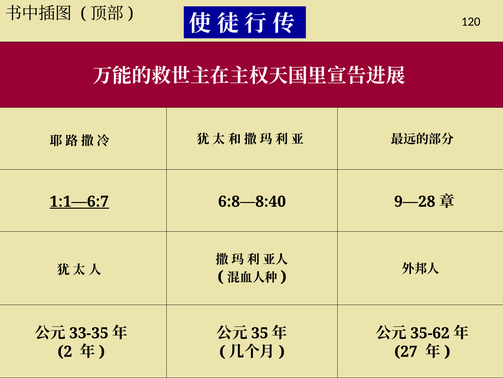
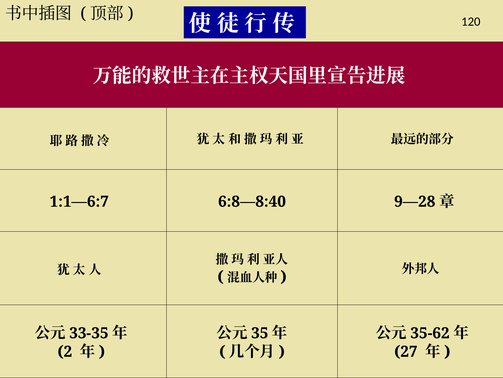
1:1—6:7 underline: present -> none
